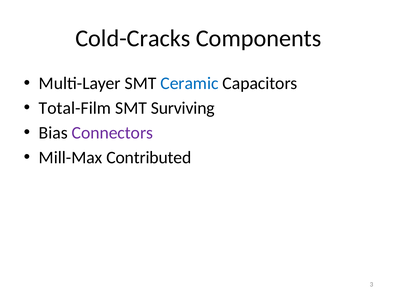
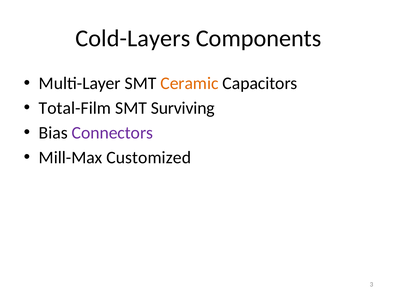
Cold-Cracks: Cold-Cracks -> Cold-Layers
Ceramic colour: blue -> orange
Contributed: Contributed -> Customized
